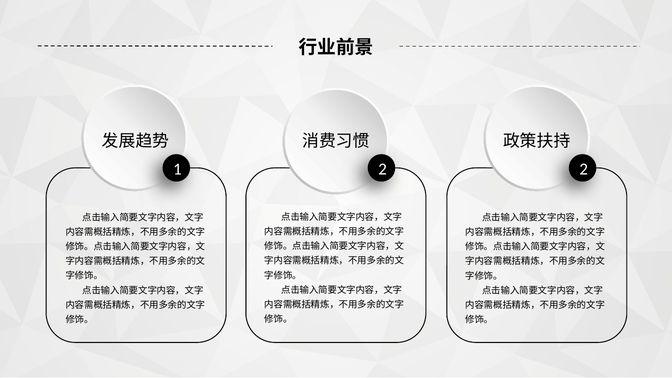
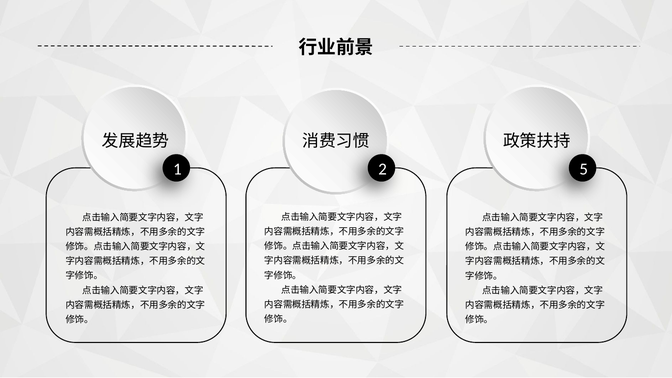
2 2: 2 -> 5
